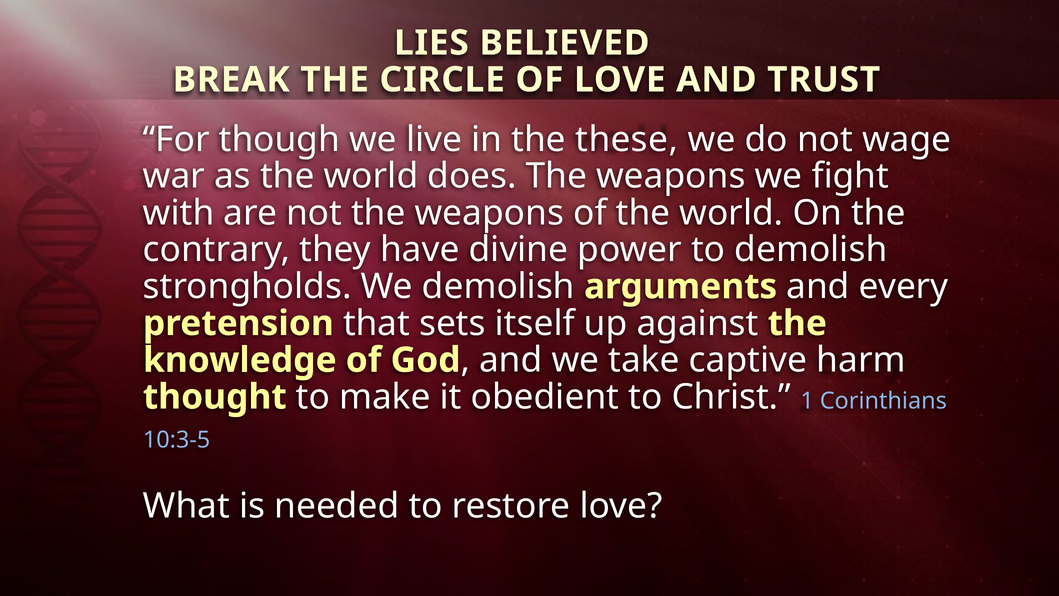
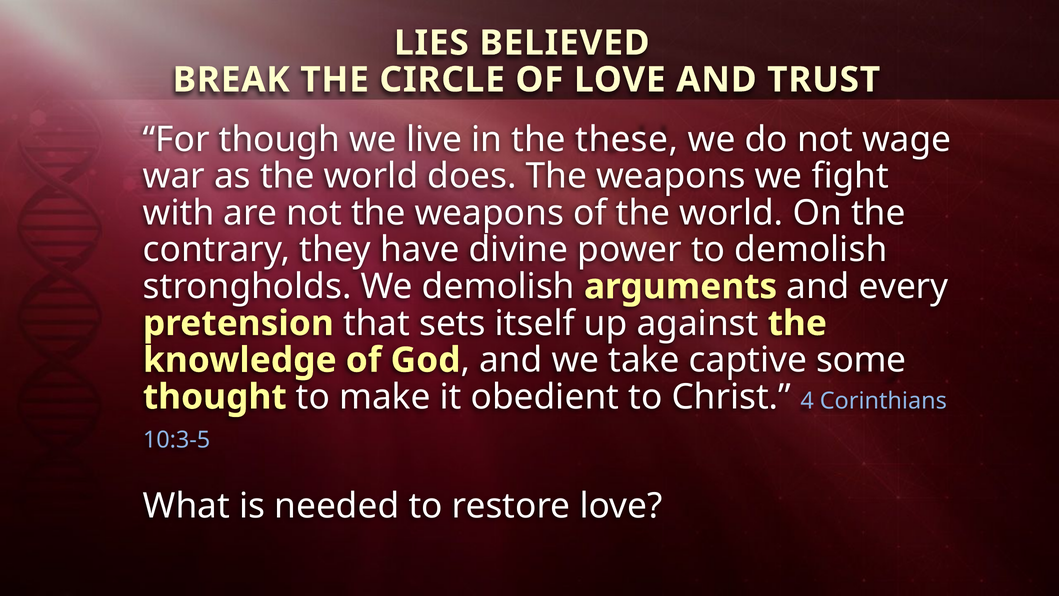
harm: harm -> some
1: 1 -> 4
